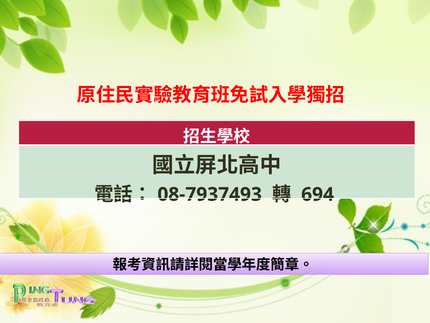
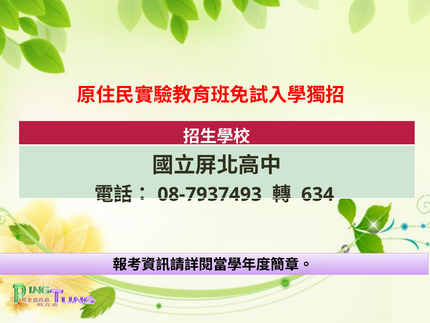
694: 694 -> 634
